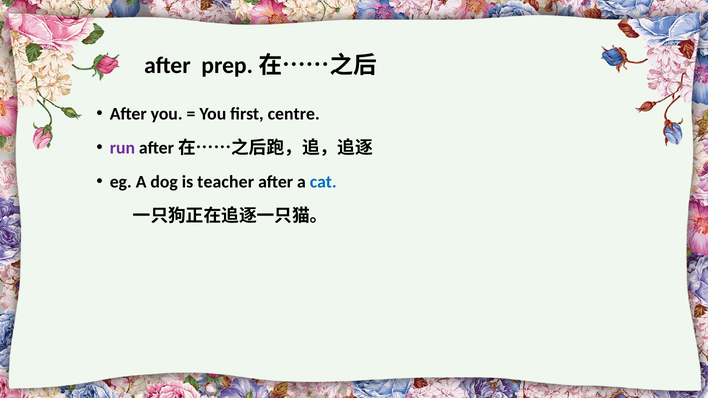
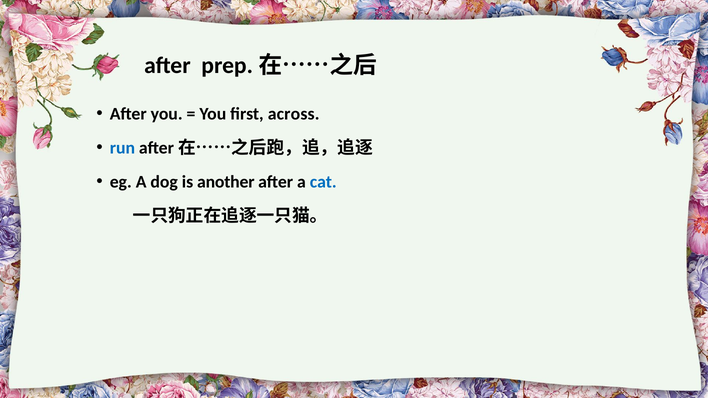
centre: centre -> across
run colour: purple -> blue
teacher: teacher -> another
